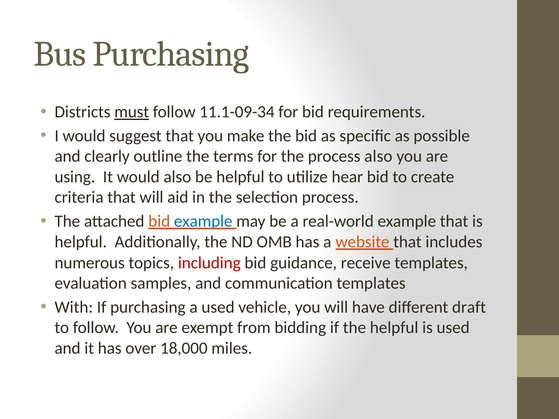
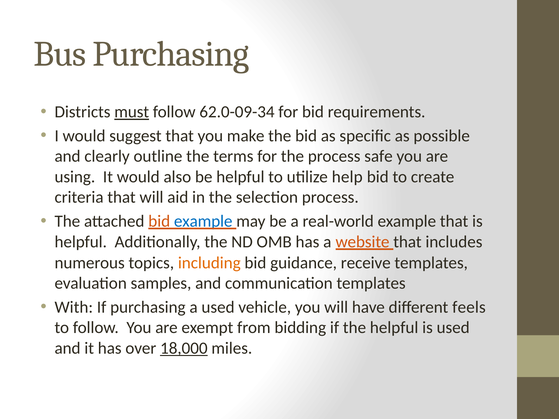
11.1-09-34: 11.1-09-34 -> 62.0-09-34
process also: also -> safe
hear: hear -> help
including colour: red -> orange
draft: draft -> feels
18,000 underline: none -> present
